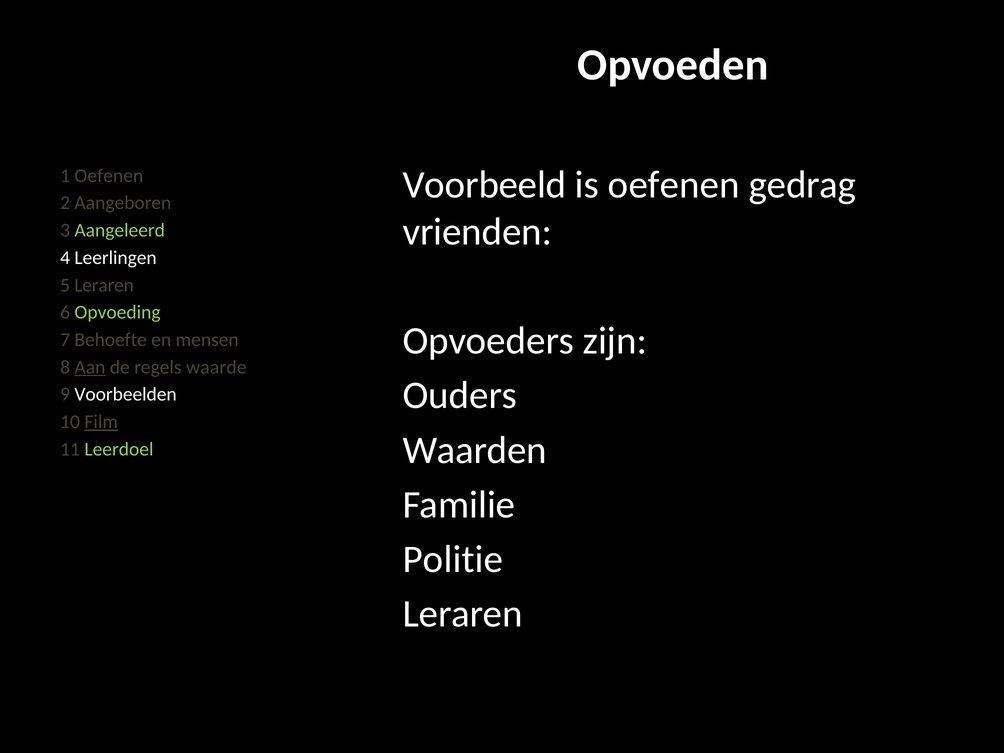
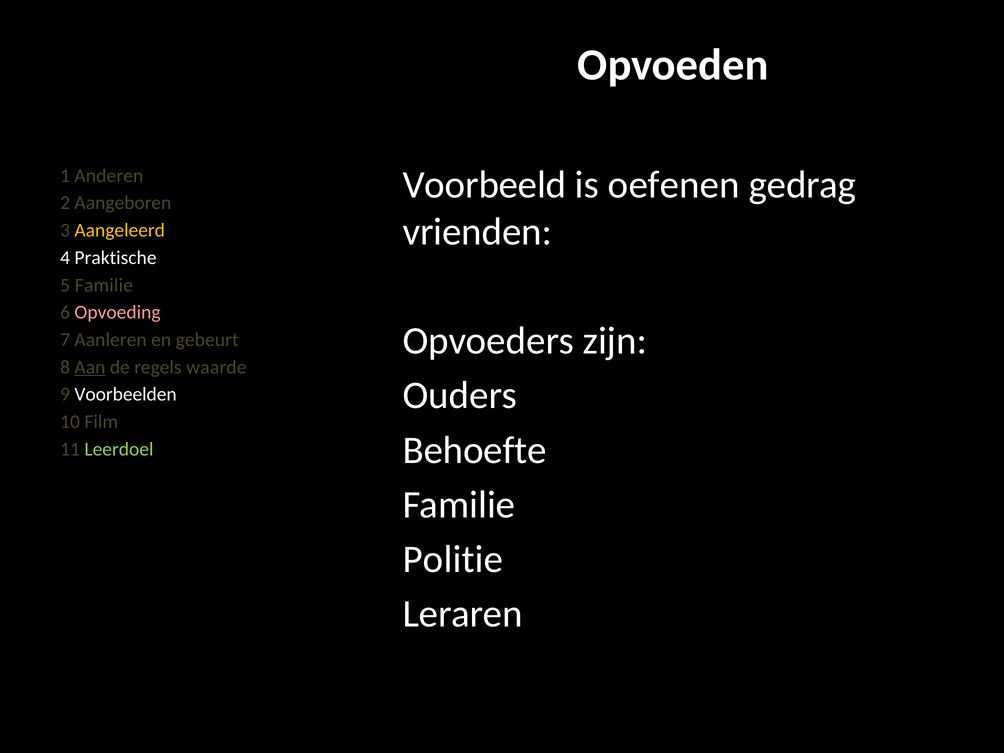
1 Oefenen: Oefenen -> Anderen
Aangeleerd colour: light green -> yellow
Leerlingen: Leerlingen -> Praktische
5 Leraren: Leraren -> Familie
Opvoeding colour: light green -> pink
Behoefte: Behoefte -> Aanleren
mensen: mensen -> gebeurt
Film underline: present -> none
Waarden: Waarden -> Behoefte
